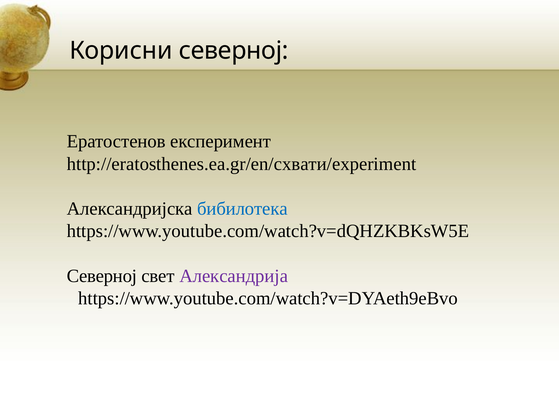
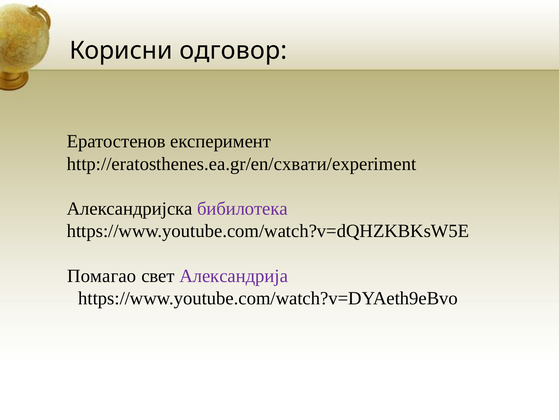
Корисни северној: северној -> одговор
бибилотека colour: blue -> purple
Северној at (102, 275): Северној -> Помагао
